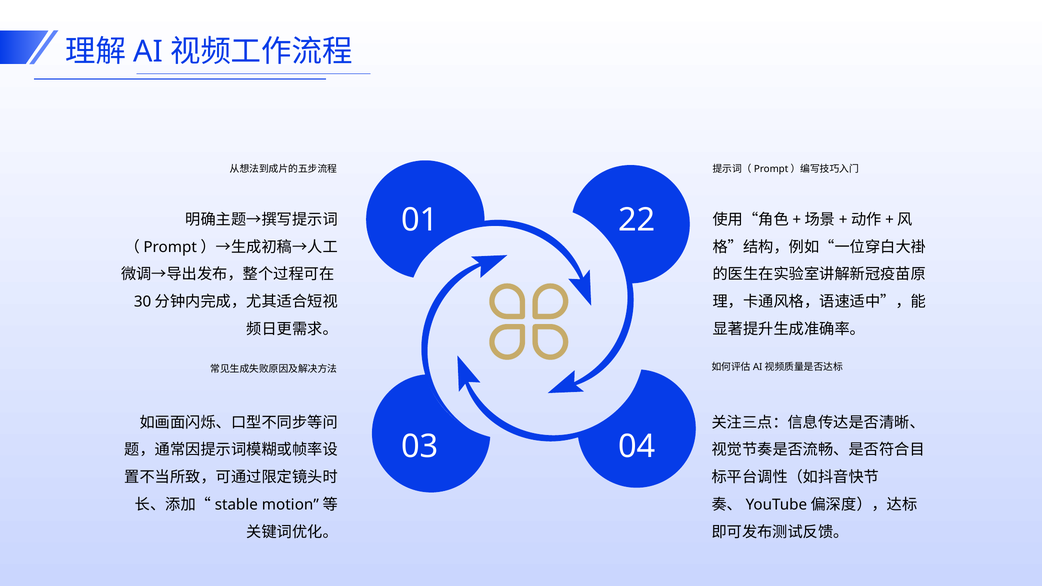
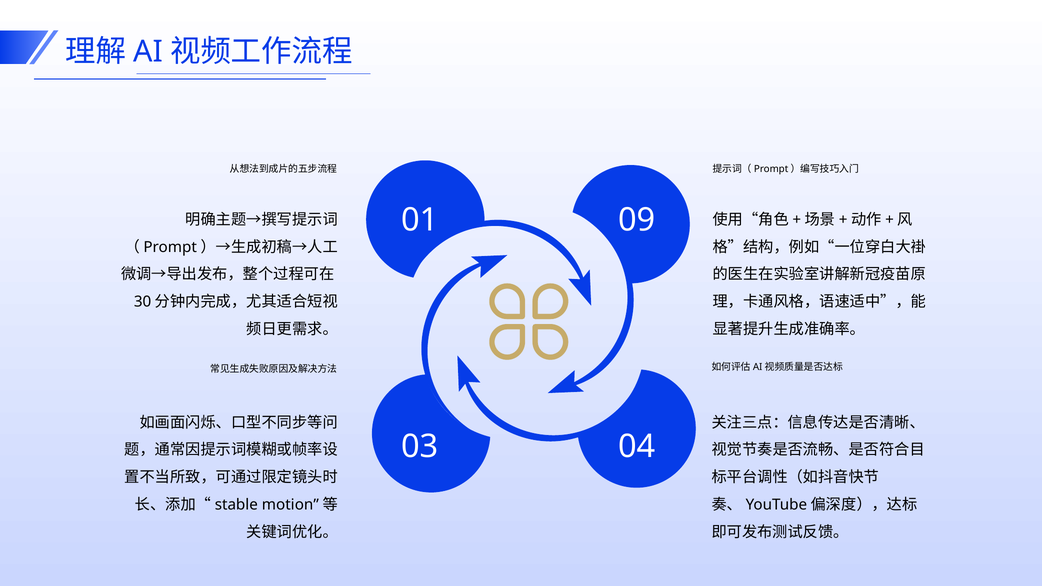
22: 22 -> 09
